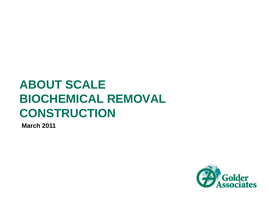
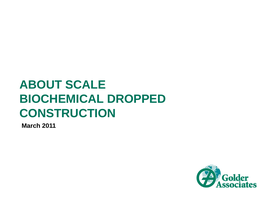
REMOVAL: REMOVAL -> DROPPED
